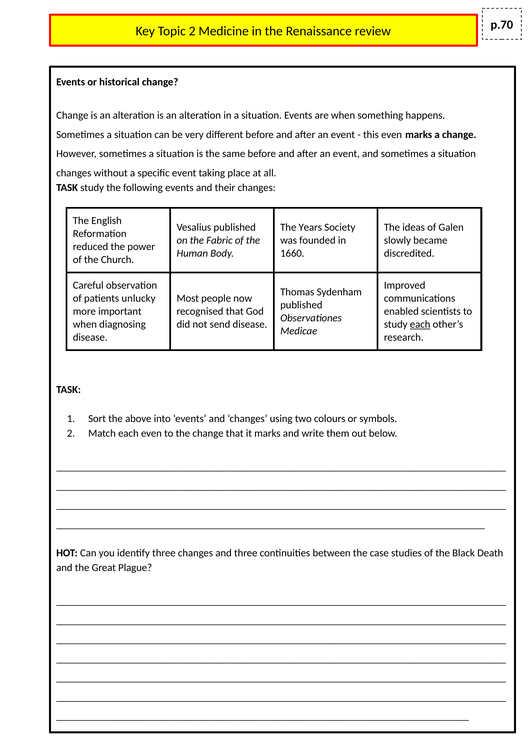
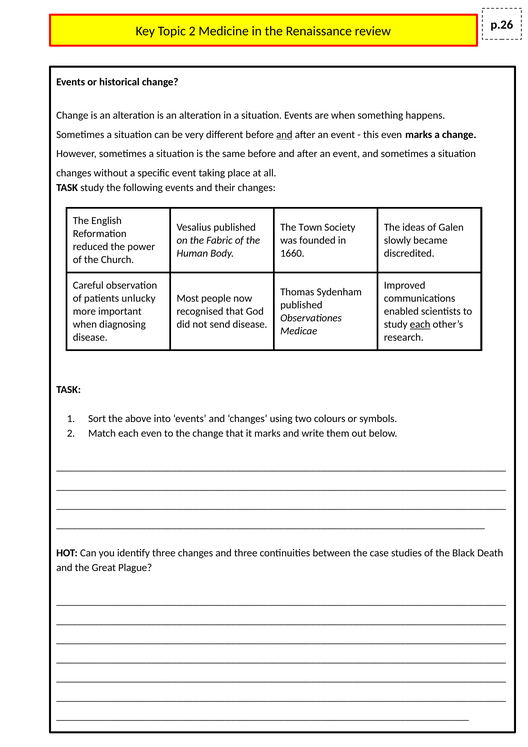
p.70: p.70 -> p.26
and at (284, 135) underline: none -> present
Years: Years -> Town
